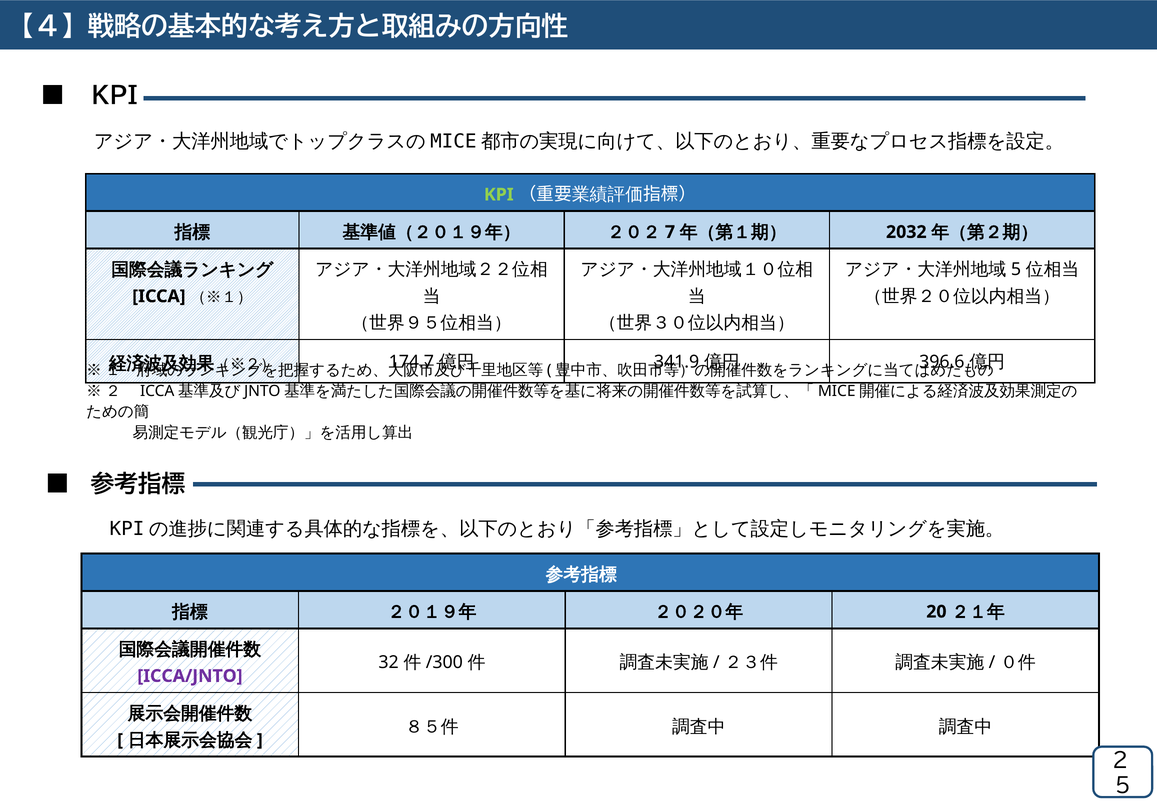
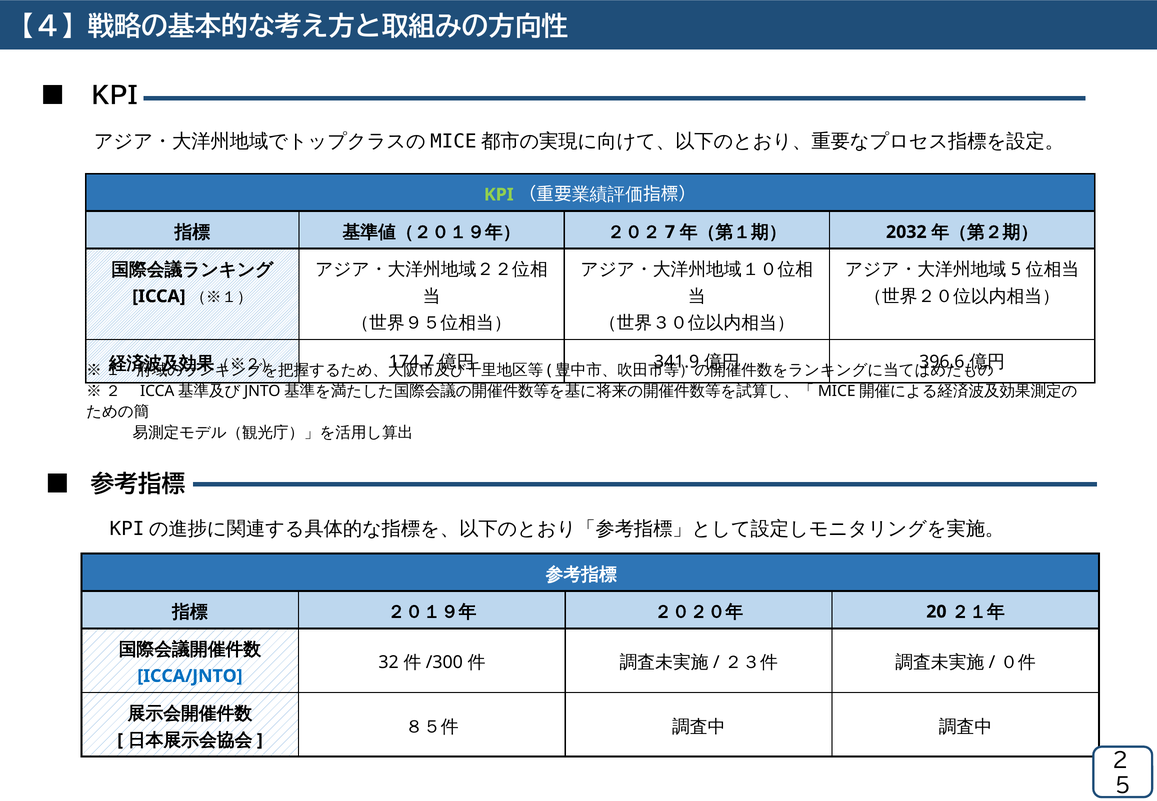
ICCA/JNTO colour: purple -> blue
